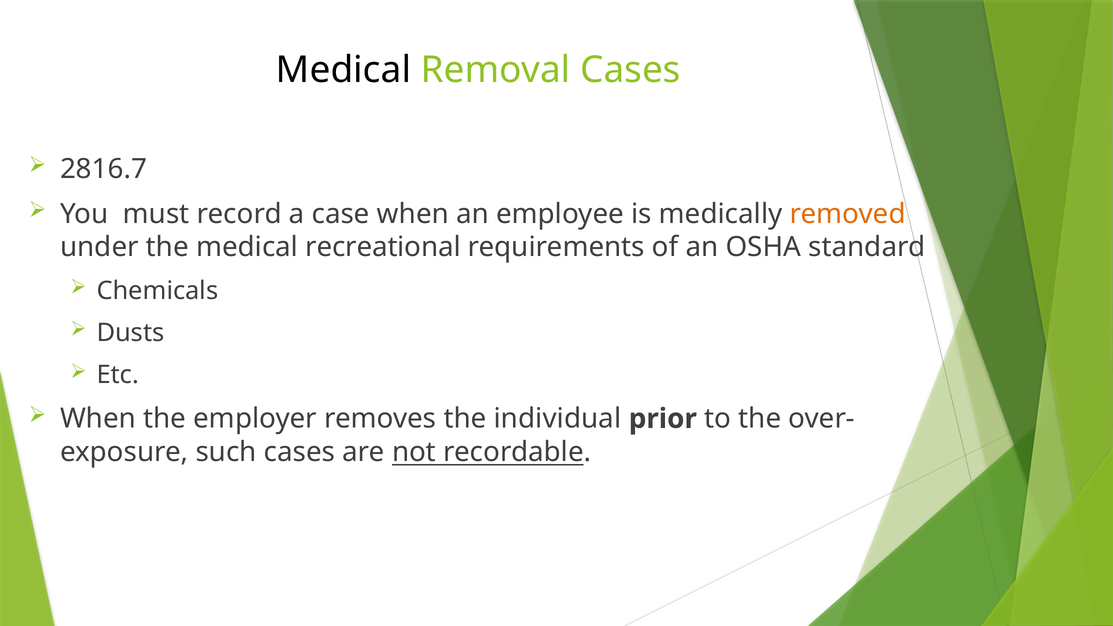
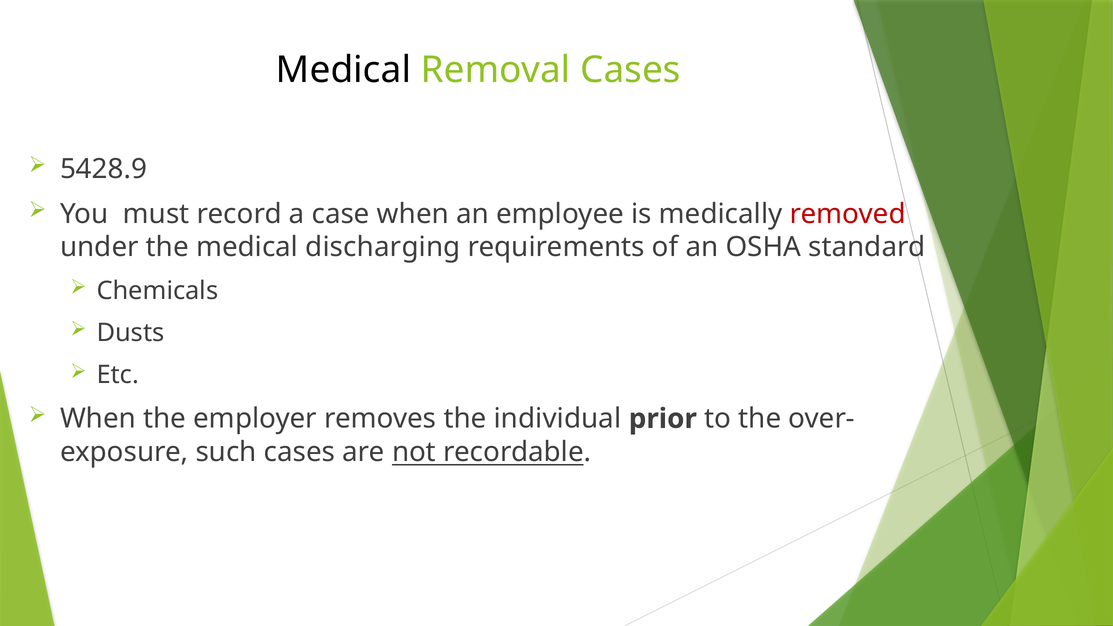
2816.7: 2816.7 -> 5428.9
removed colour: orange -> red
recreational: recreational -> discharging
